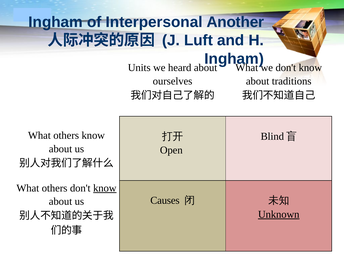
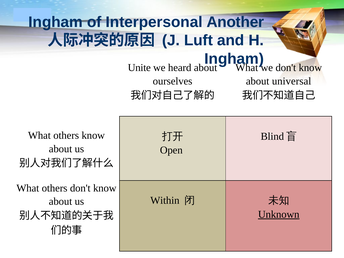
Units: Units -> Unite
traditions: traditions -> universal
know at (105, 188) underline: present -> none
Causes: Causes -> Within
